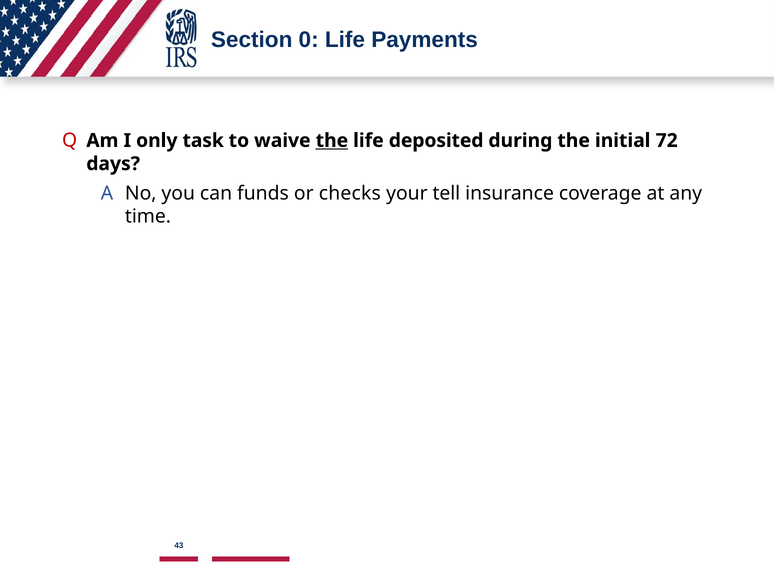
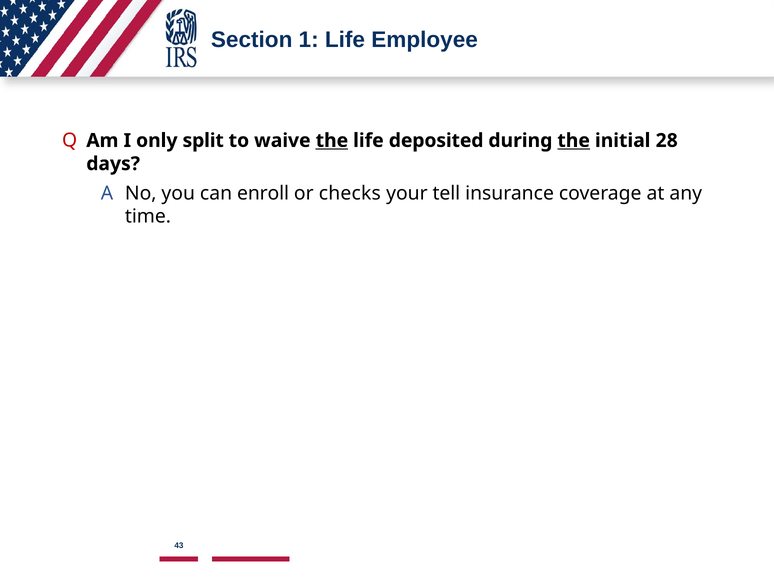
0: 0 -> 1
Payments: Payments -> Employee
task: task -> split
the at (574, 141) underline: none -> present
72: 72 -> 28
funds: funds -> enroll
